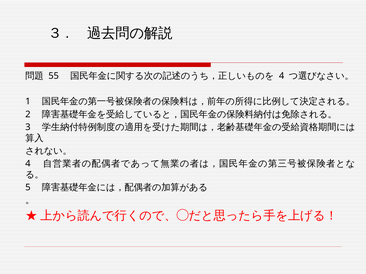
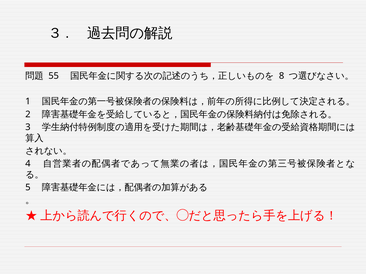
4 at (282, 76): 4 -> 8
